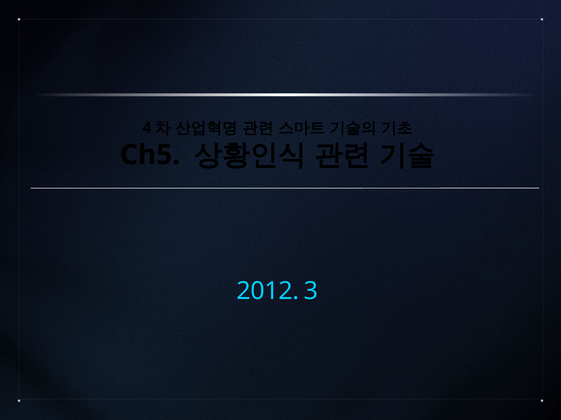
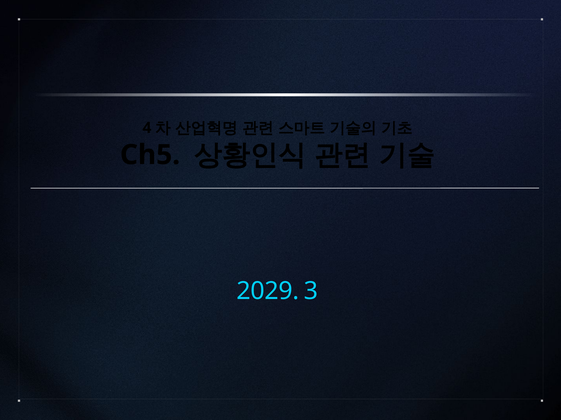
2012: 2012 -> 2029
